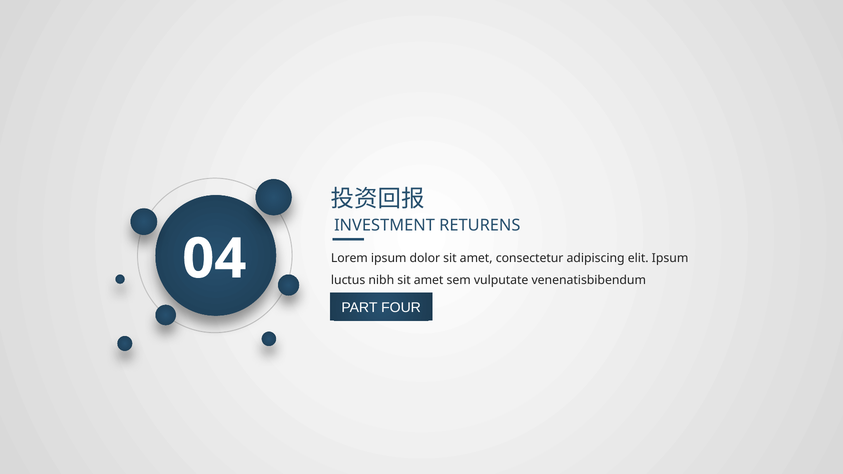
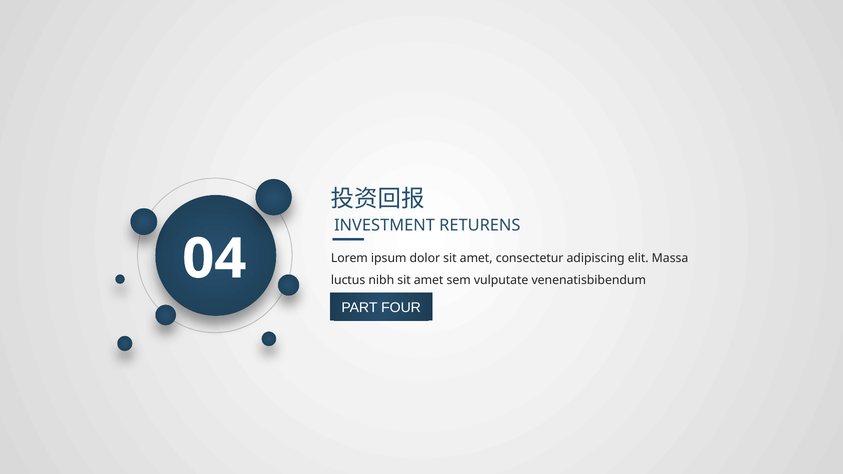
elit Ipsum: Ipsum -> Massa
